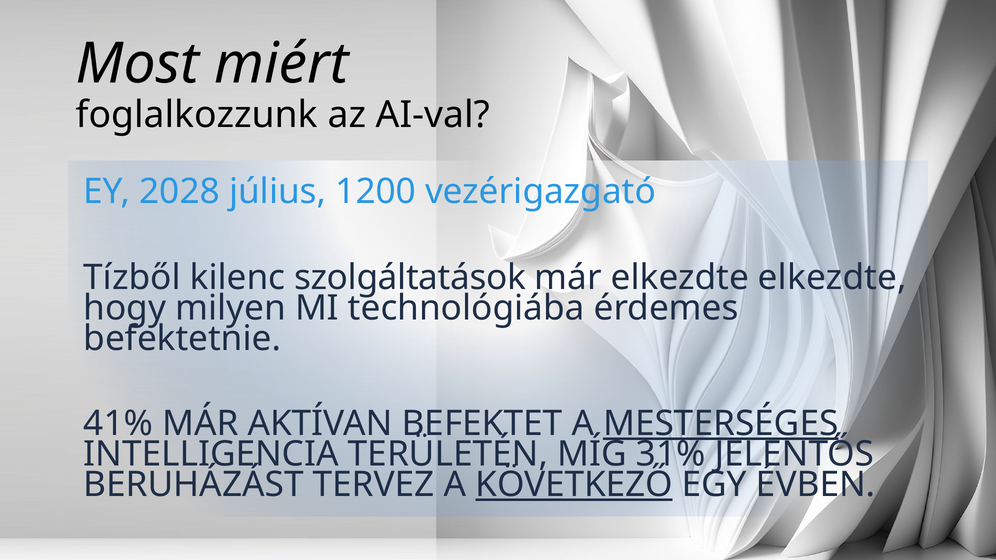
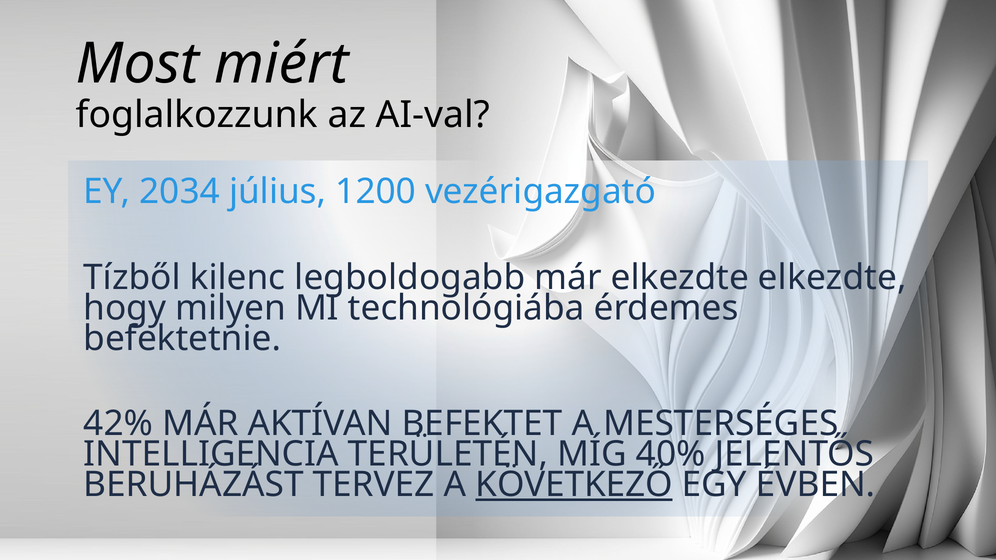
2028: 2028 -> 2034
szolgáltatások: szolgáltatások -> legboldogabb
41%: 41% -> 42%
MESTERSÉGES underline: present -> none
31%: 31% -> 40%
